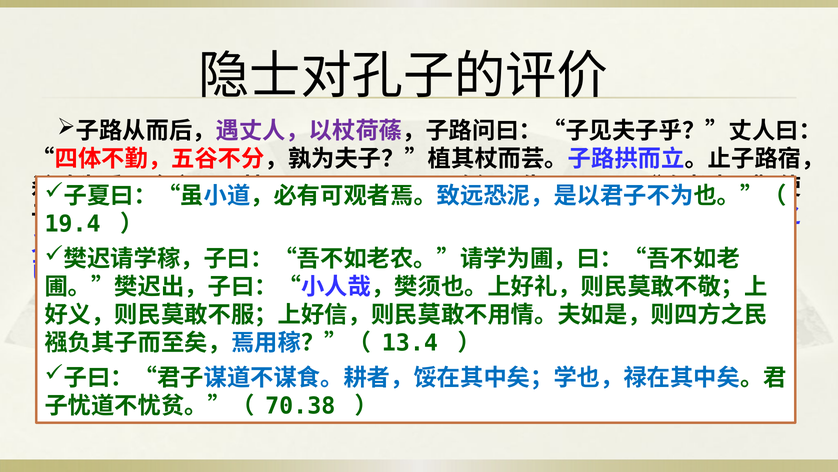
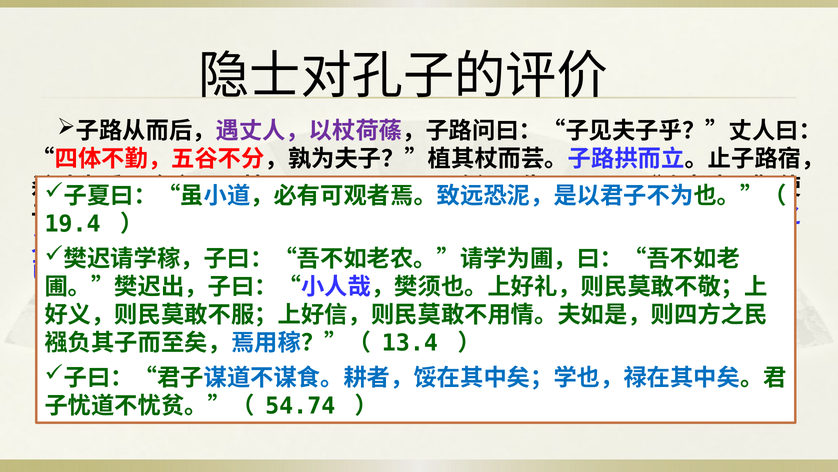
70.38: 70.38 -> 54.74
